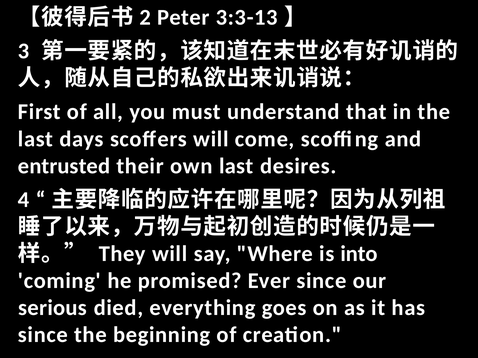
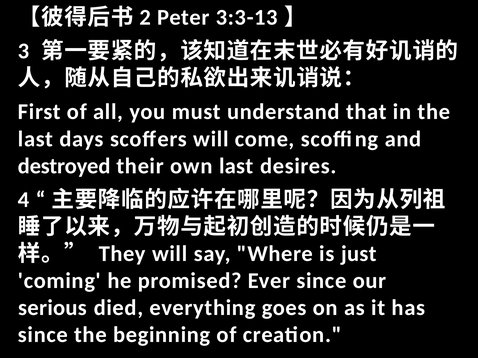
entrusted: entrusted -> destroyed
into: into -> just
